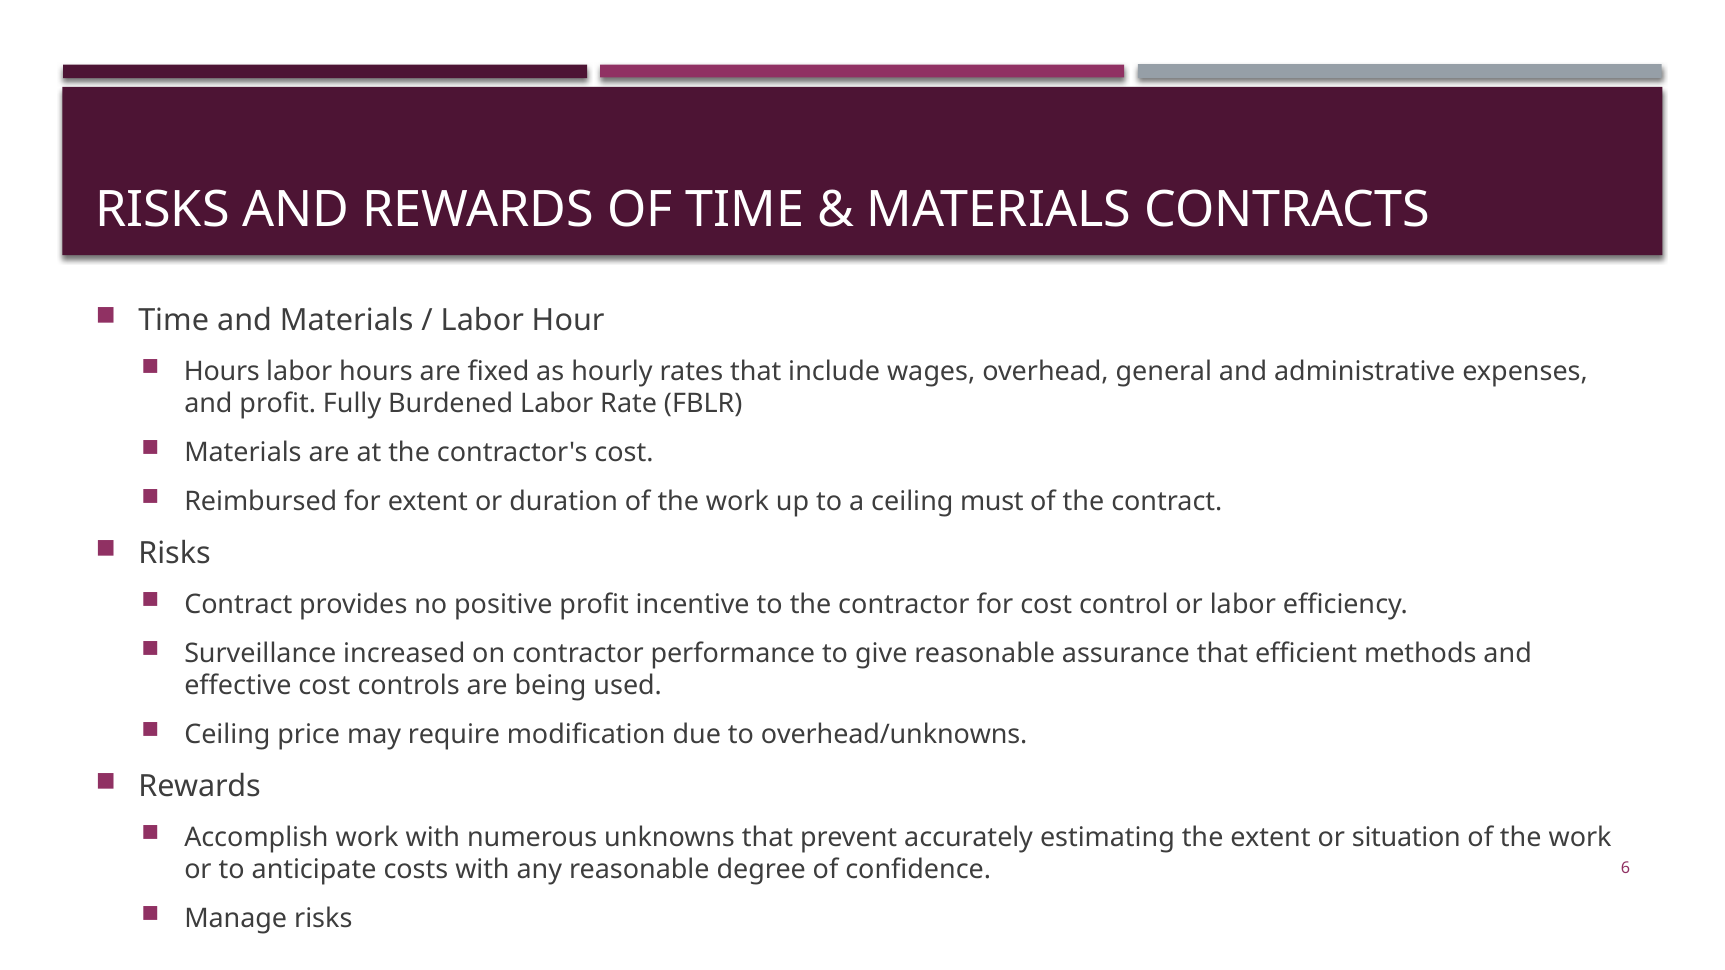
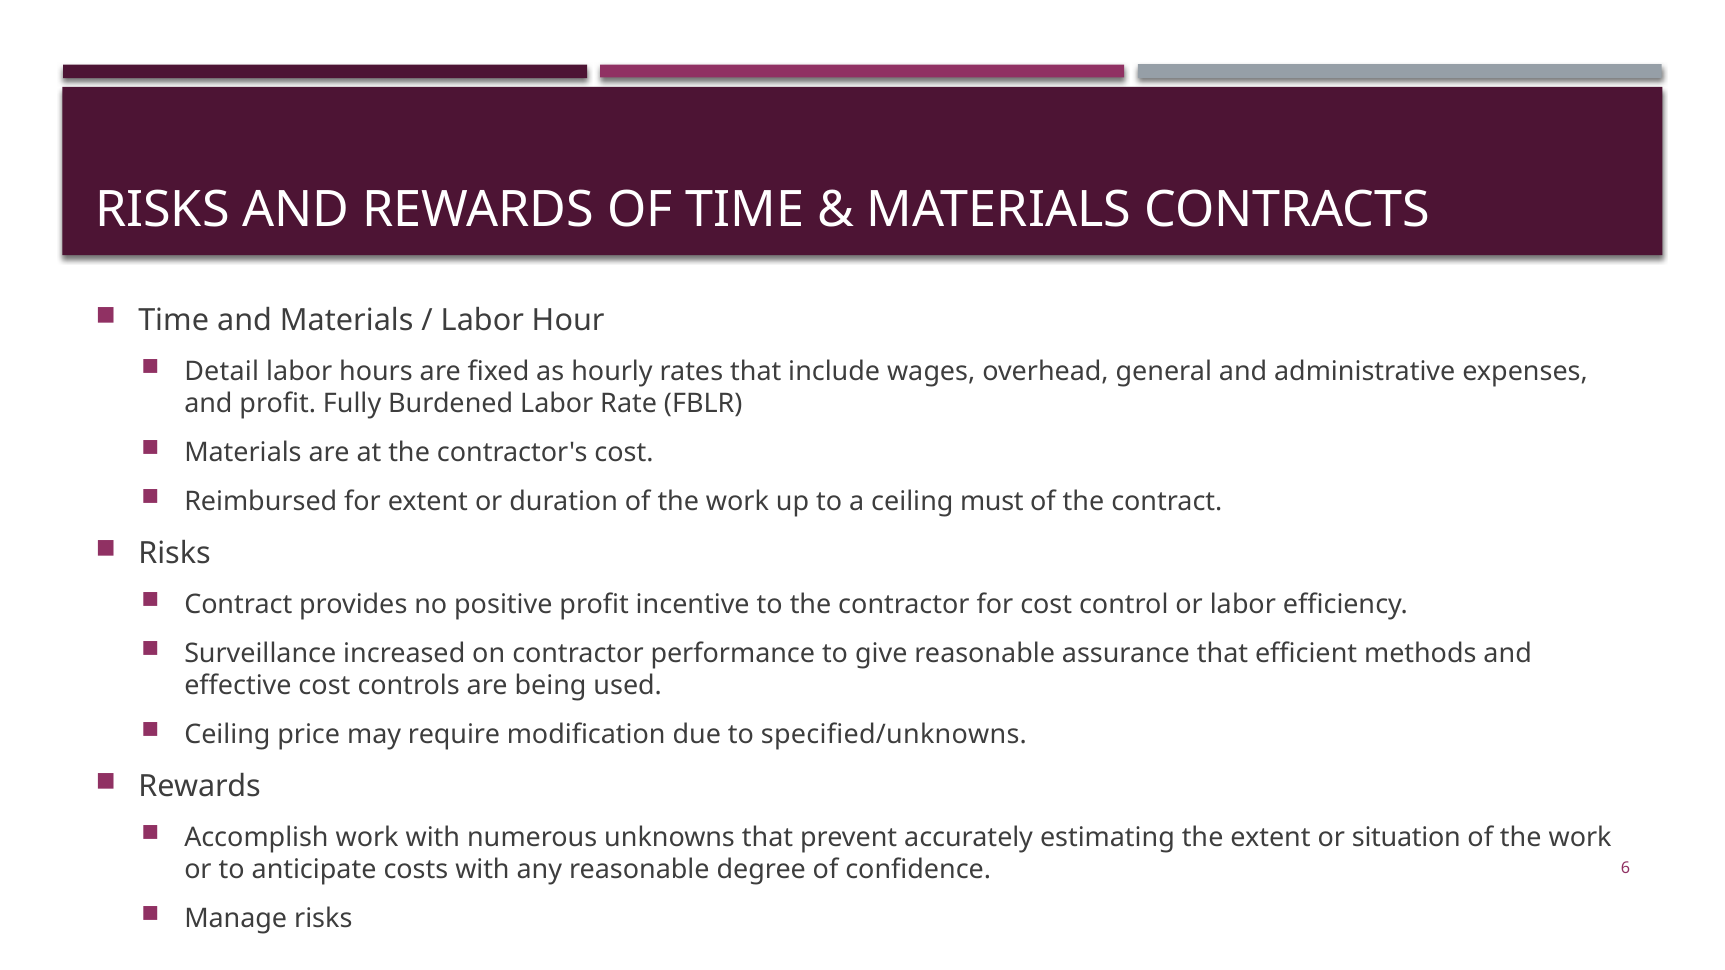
Hours at (222, 372): Hours -> Detail
overhead/unknowns: overhead/unknowns -> specified/unknowns
